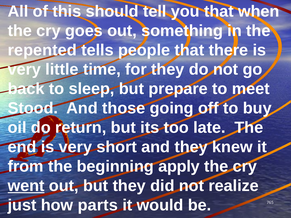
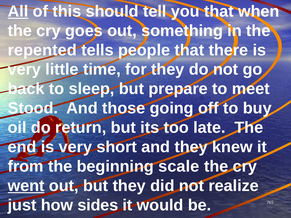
All underline: none -> present
apply: apply -> scale
parts: parts -> sides
